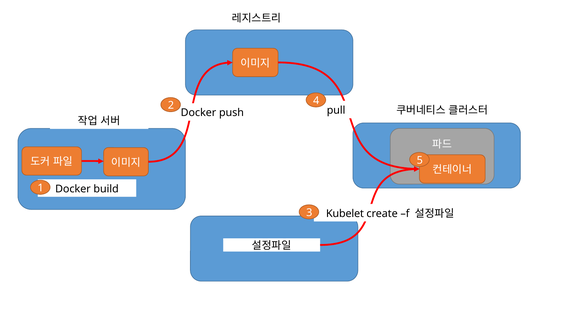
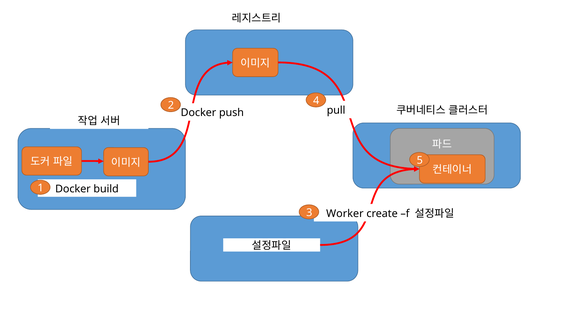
Kubelet: Kubelet -> Worker
